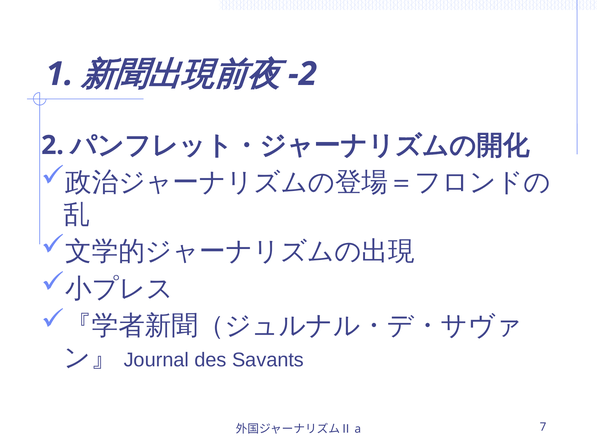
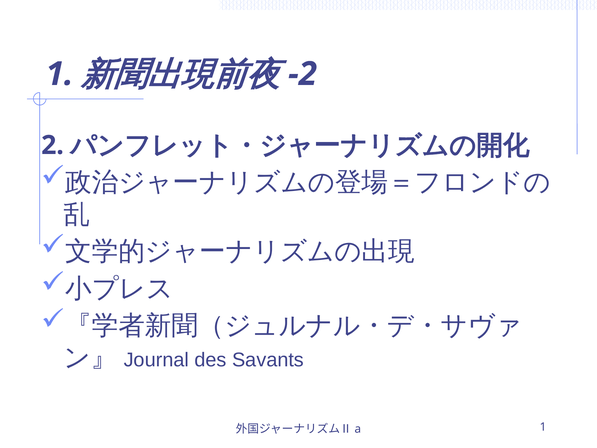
7 at (543, 427): 7 -> 1
